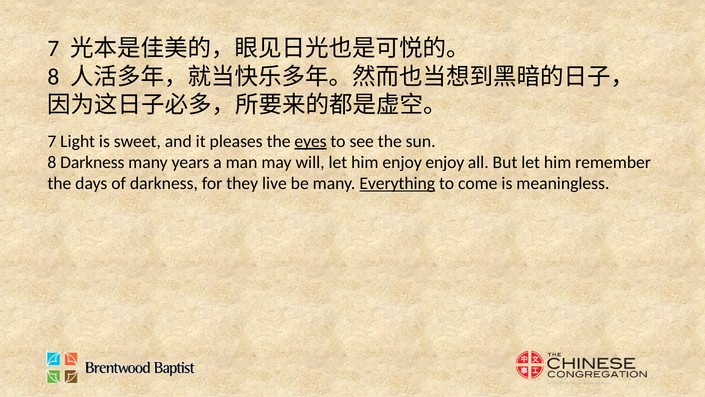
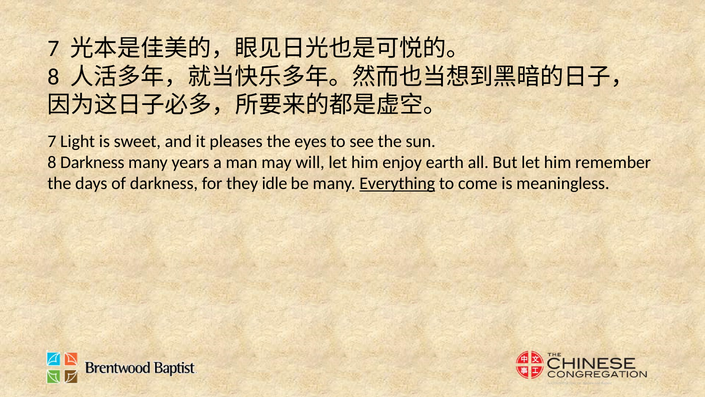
eyes underline: present -> none
enjoy enjoy: enjoy -> earth
live: live -> idle
